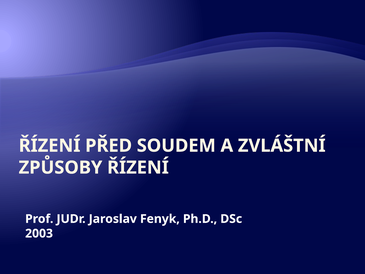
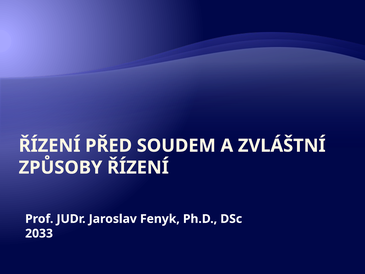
2003: 2003 -> 2033
